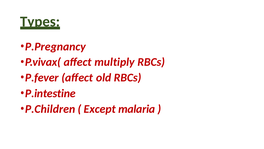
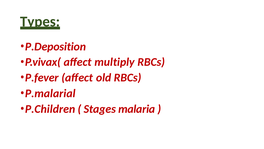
P.Pregnancy: P.Pregnancy -> P.Deposition
P.intestine: P.intestine -> P.malarial
Except: Except -> Stages
